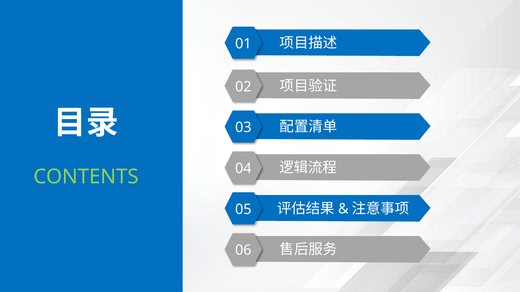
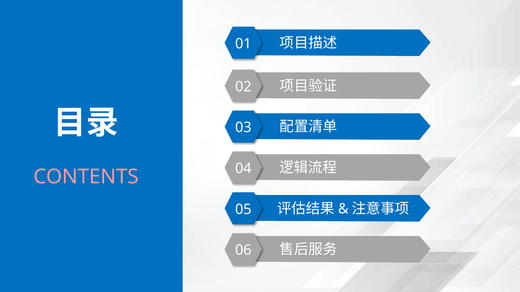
CONTENTS colour: light green -> pink
